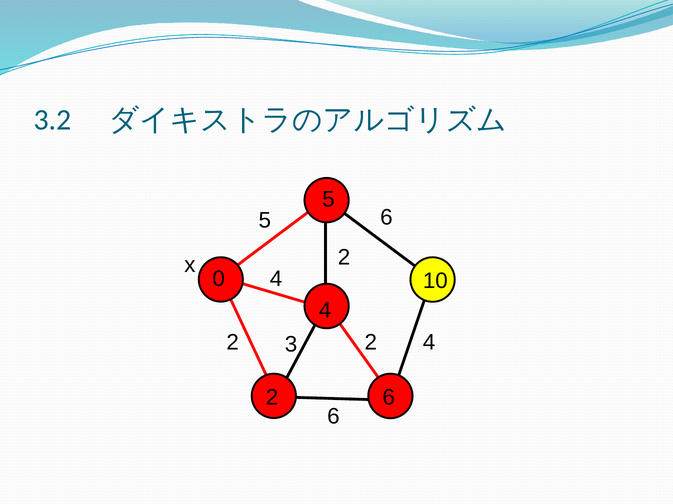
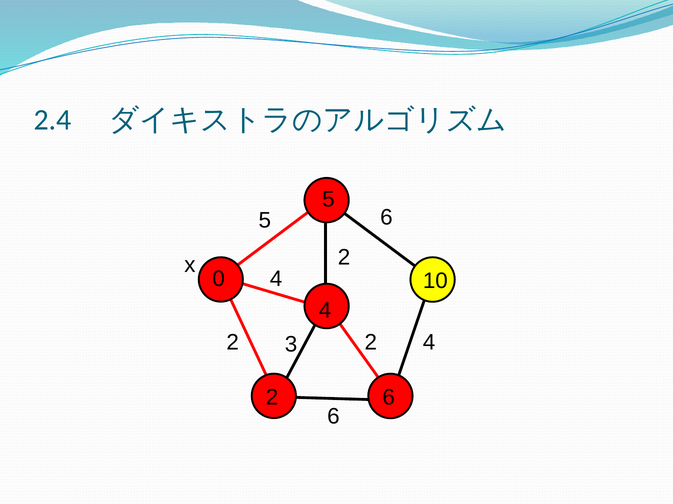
3.2: 3.2 -> 2.4
